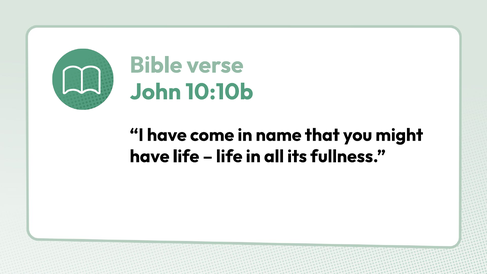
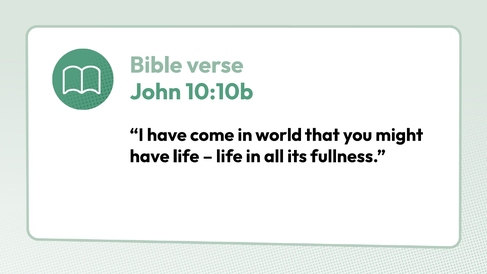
name: name -> world
